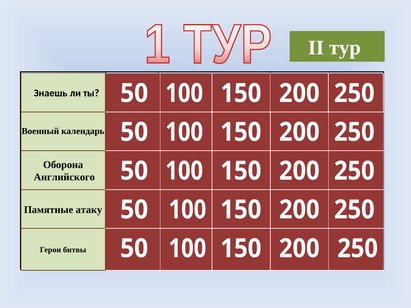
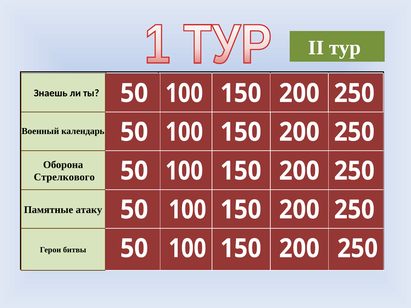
Английского: Английского -> Стрелкового
